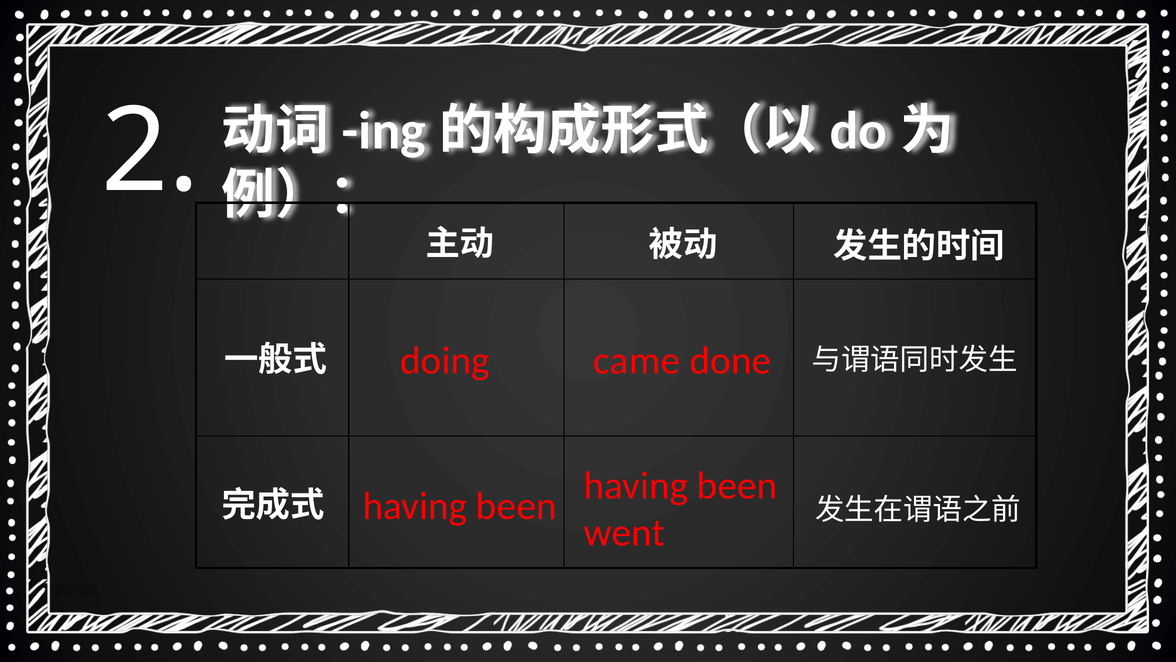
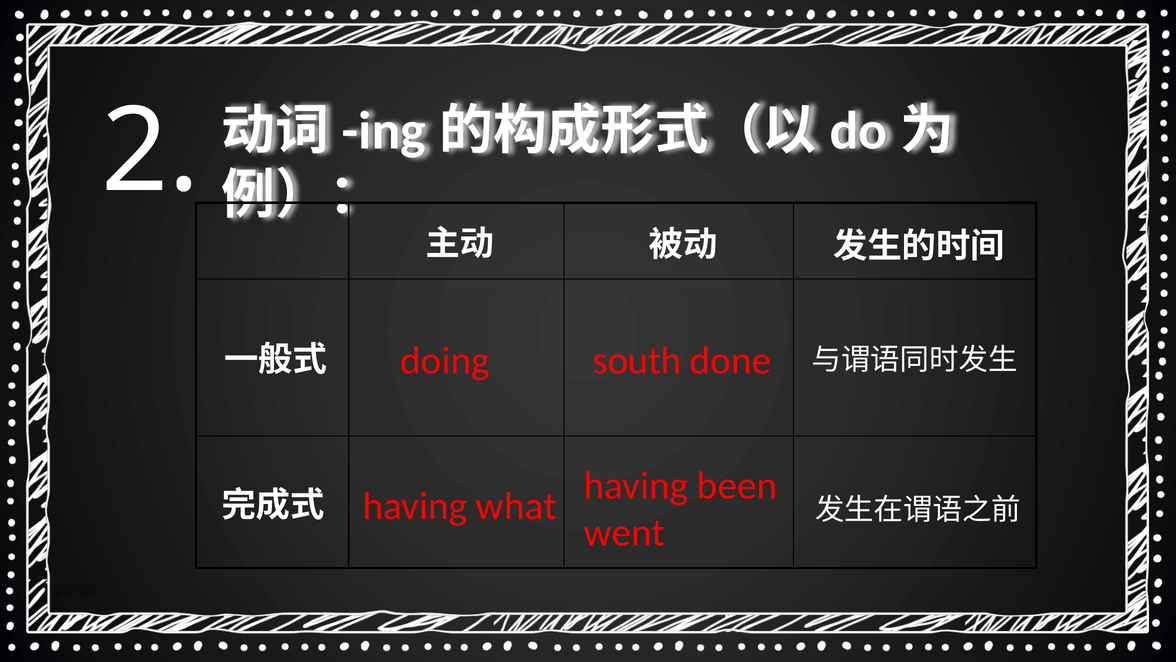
came: came -> south
been at (516, 506): been -> what
